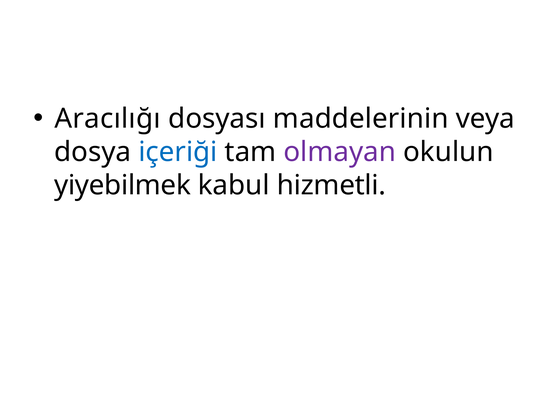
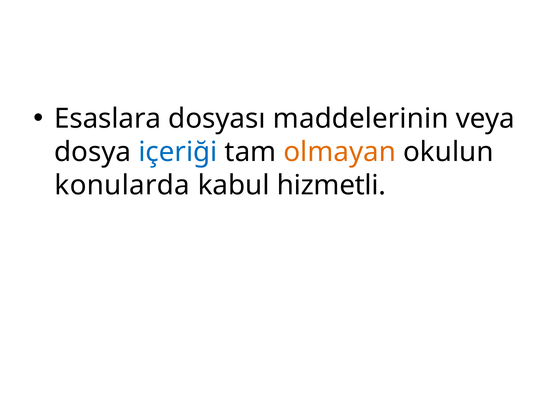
Aracılığı: Aracılığı -> Esaslara
olmayan colour: purple -> orange
yiyebilmek: yiyebilmek -> konularda
